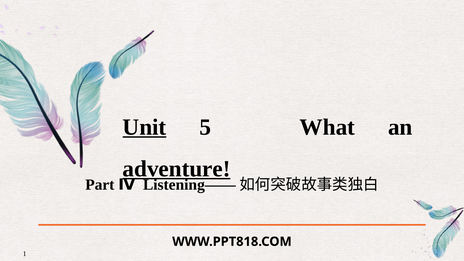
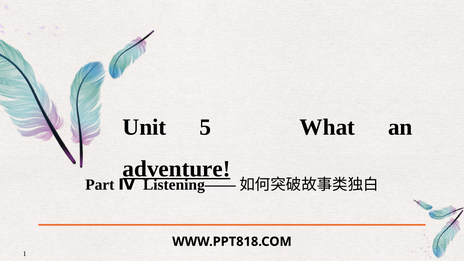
Unit underline: present -> none
